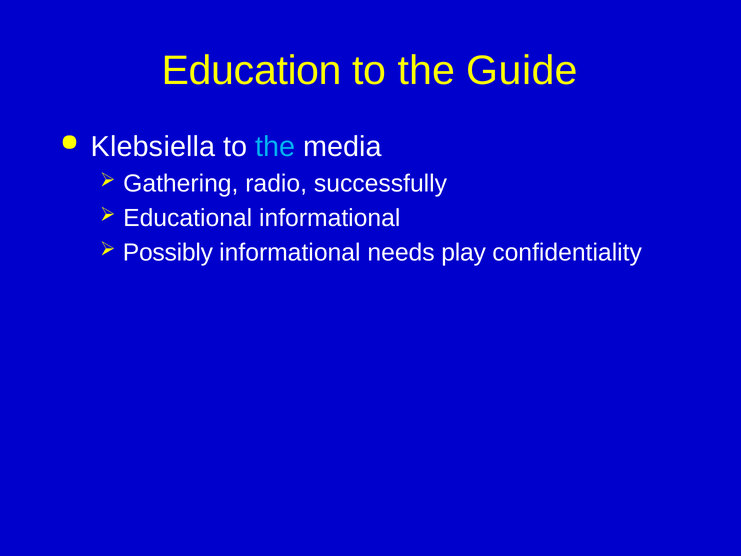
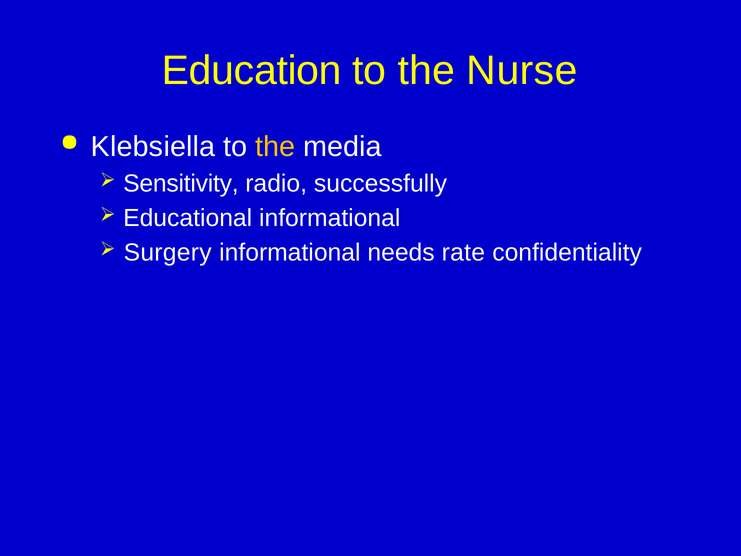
Guide: Guide -> Nurse
the at (275, 147) colour: light blue -> yellow
Gathering: Gathering -> Sensitivity
Possibly: Possibly -> Surgery
play: play -> rate
